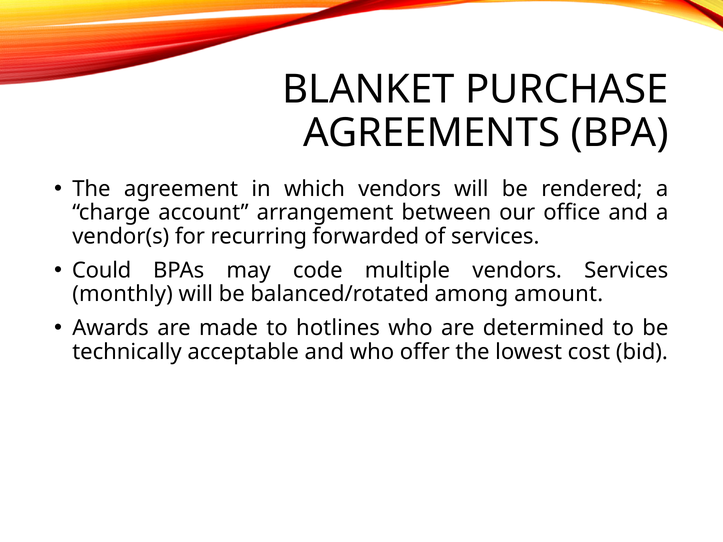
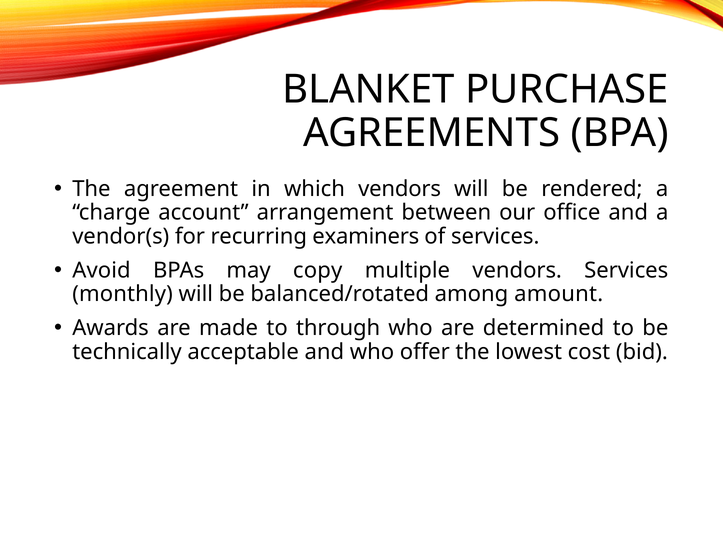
forwarded: forwarded -> examiners
Could: Could -> Avoid
code: code -> copy
hotlines: hotlines -> through
